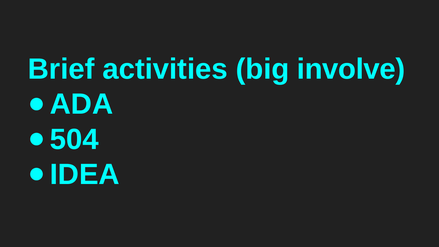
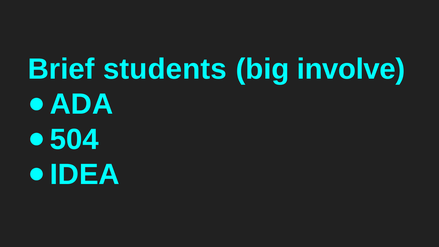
activities: activities -> students
